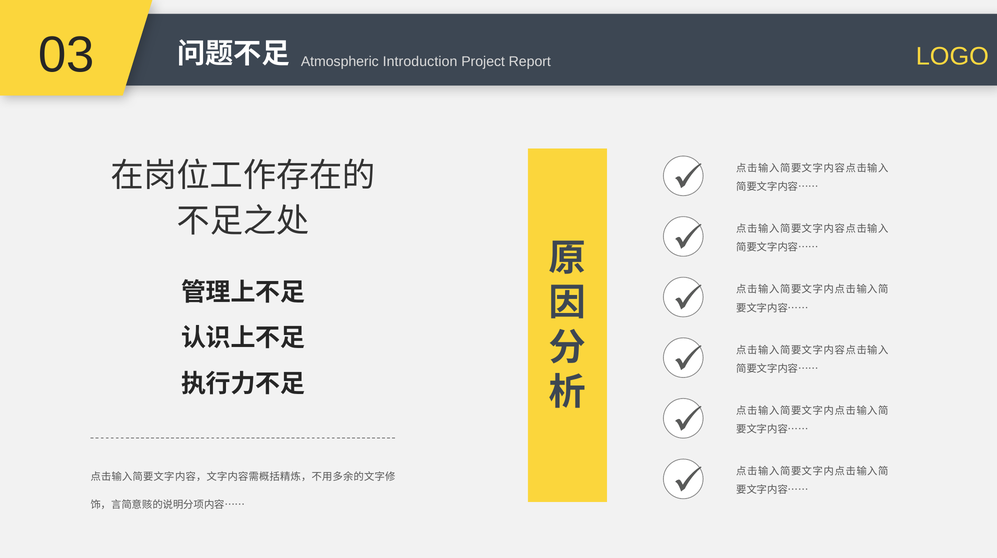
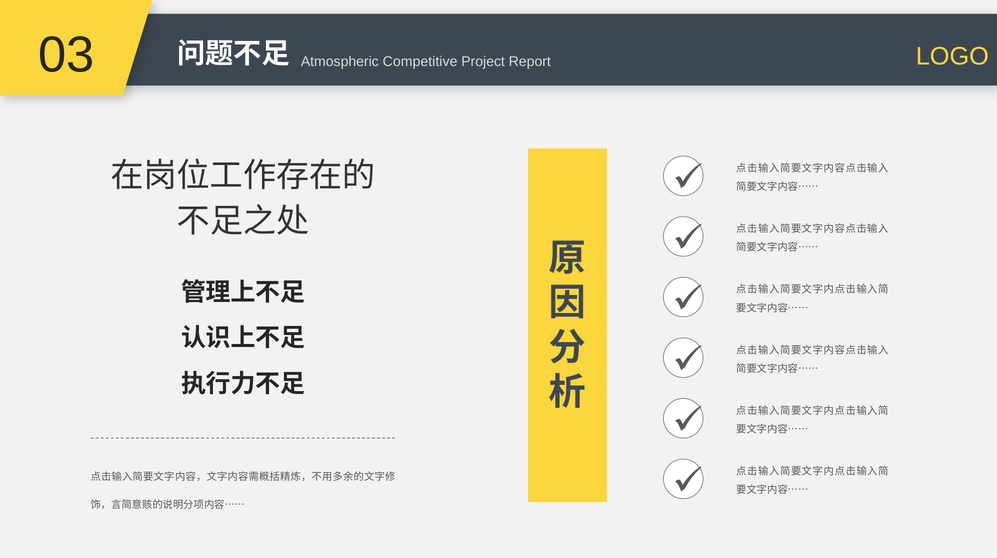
Introduction: Introduction -> Competitive
